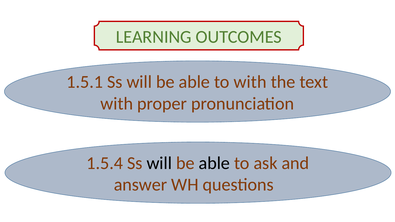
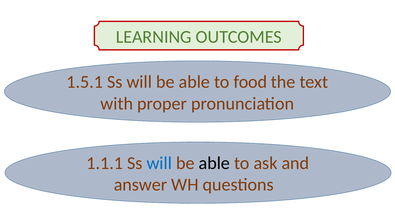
to with: with -> food
1.5.4: 1.5.4 -> 1.1.1
will at (159, 163) colour: black -> blue
